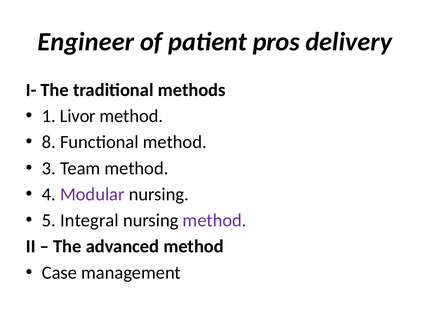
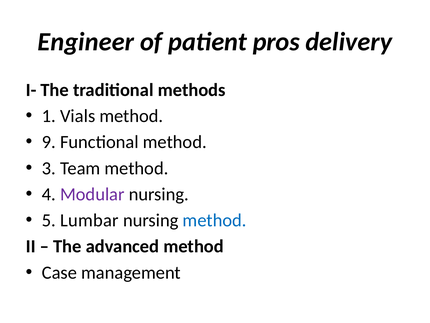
Livor: Livor -> Vials
8: 8 -> 9
Integral: Integral -> Lumbar
method at (215, 220) colour: purple -> blue
